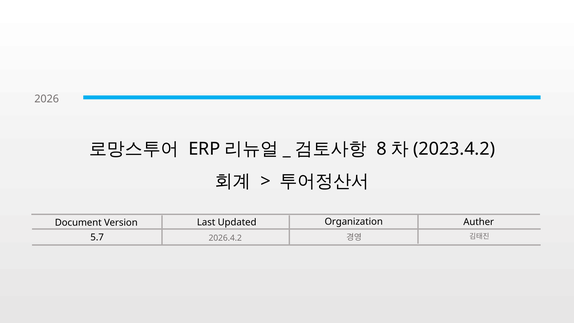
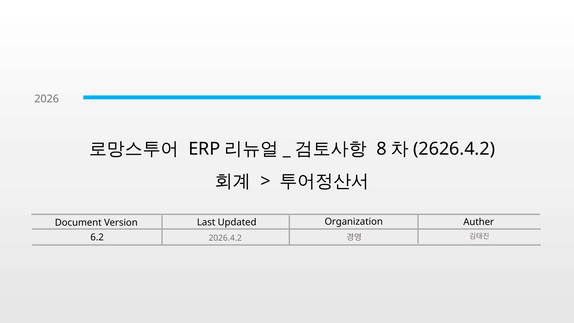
2023.4.2: 2023.4.2 -> 2626.4.2
5.7: 5.7 -> 6.2
